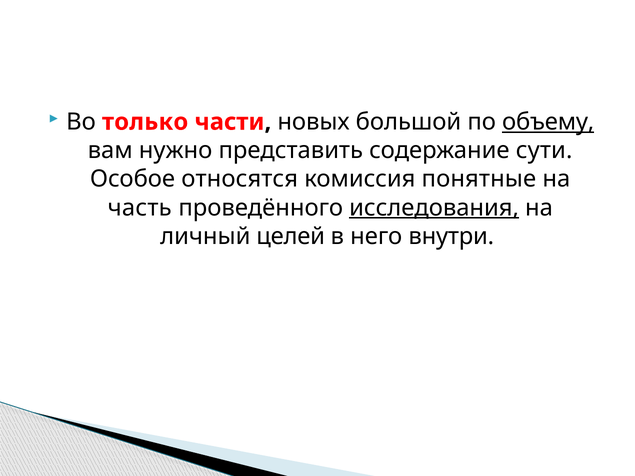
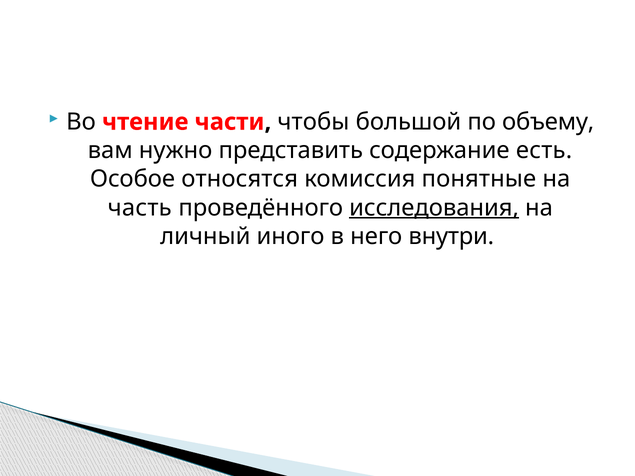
только: только -> чтение
новых: новых -> чтобы
объему underline: present -> none
сути: сути -> есть
целей: целей -> иного
